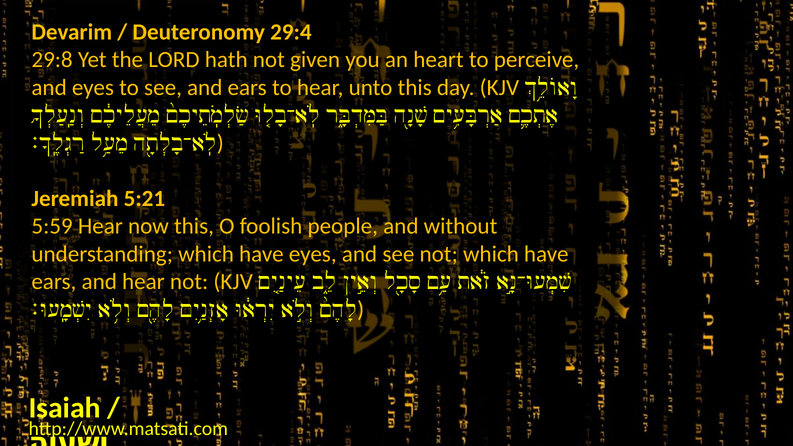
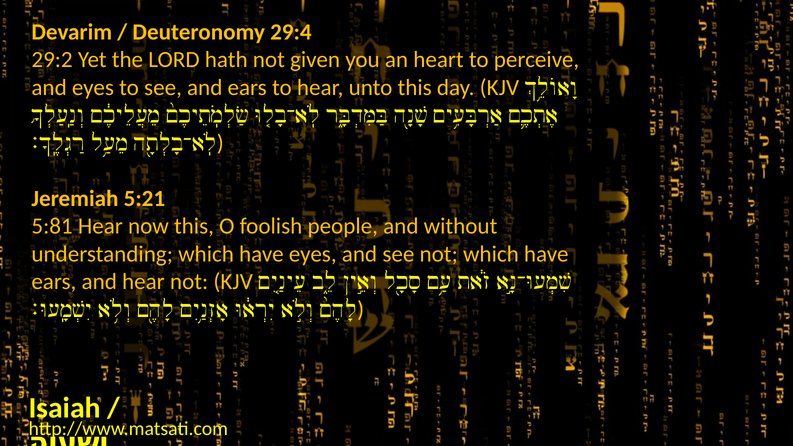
29:8: 29:8 -> 29:2
5:59: 5:59 -> 5:81
